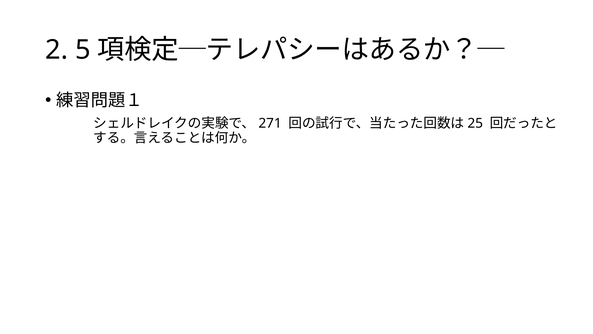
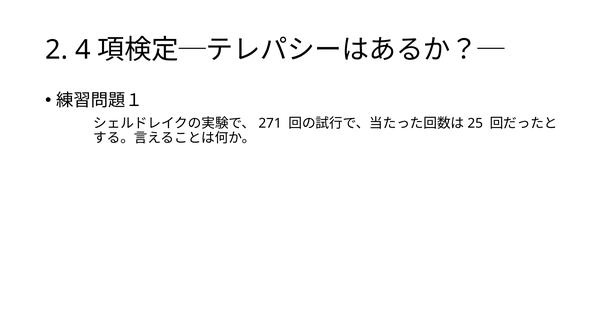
5: 5 -> 4
